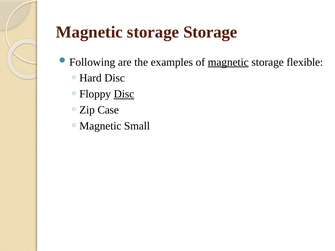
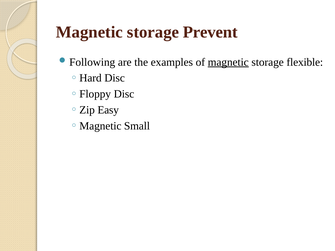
storage Storage: Storage -> Prevent
Disc at (124, 94) underline: present -> none
Case: Case -> Easy
